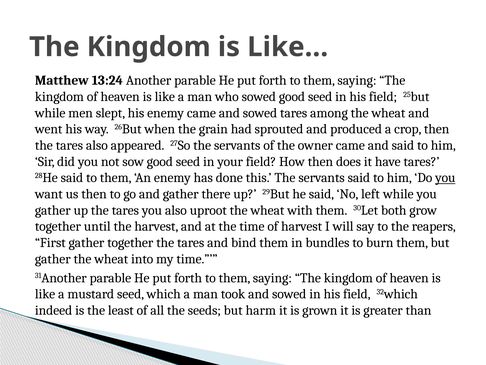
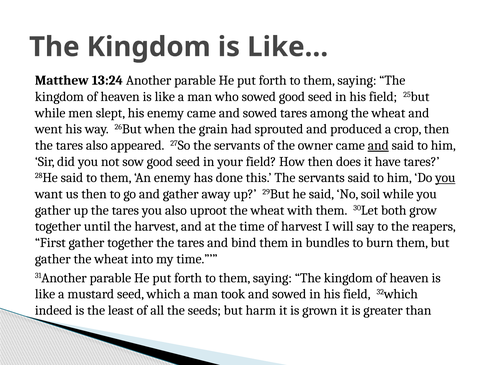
and at (378, 145) underline: none -> present
there: there -> away
left: left -> soil
